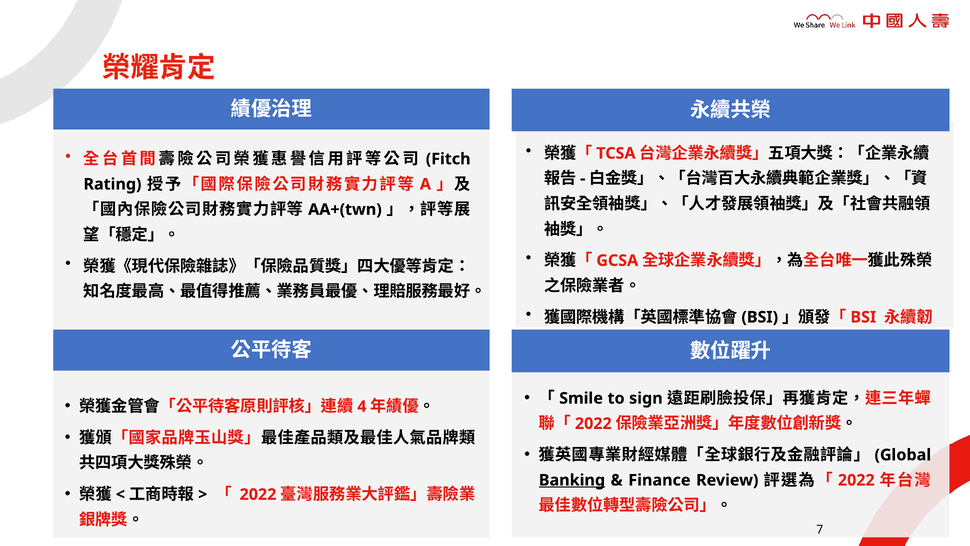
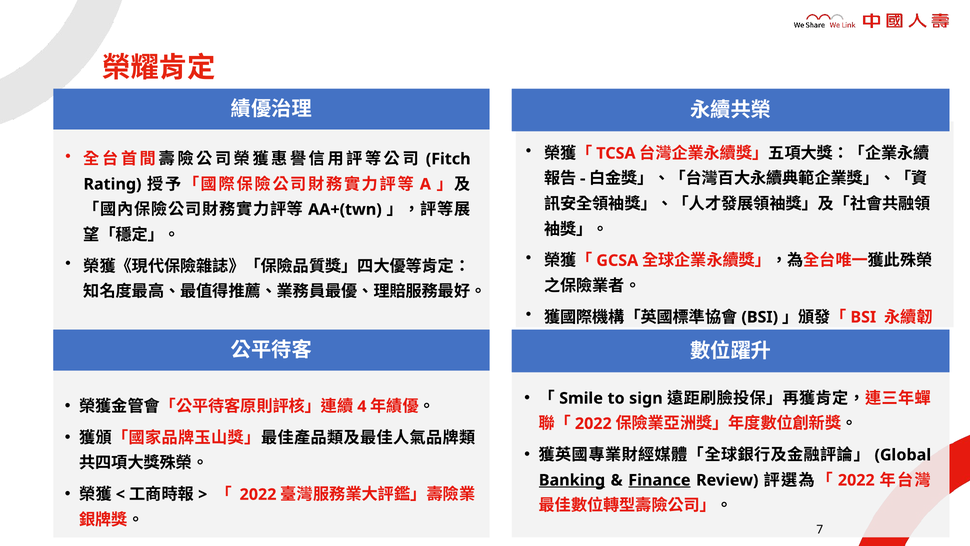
Finance underline: none -> present
